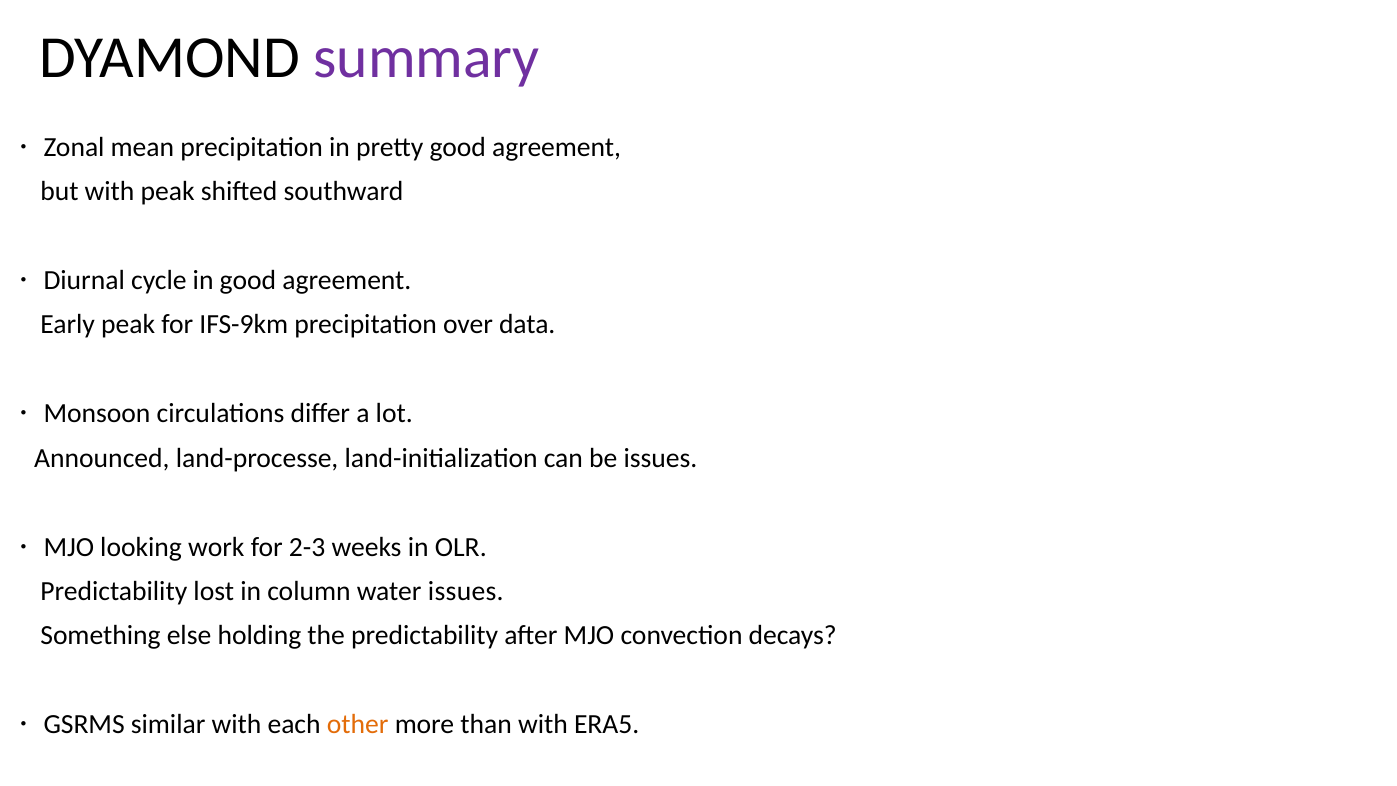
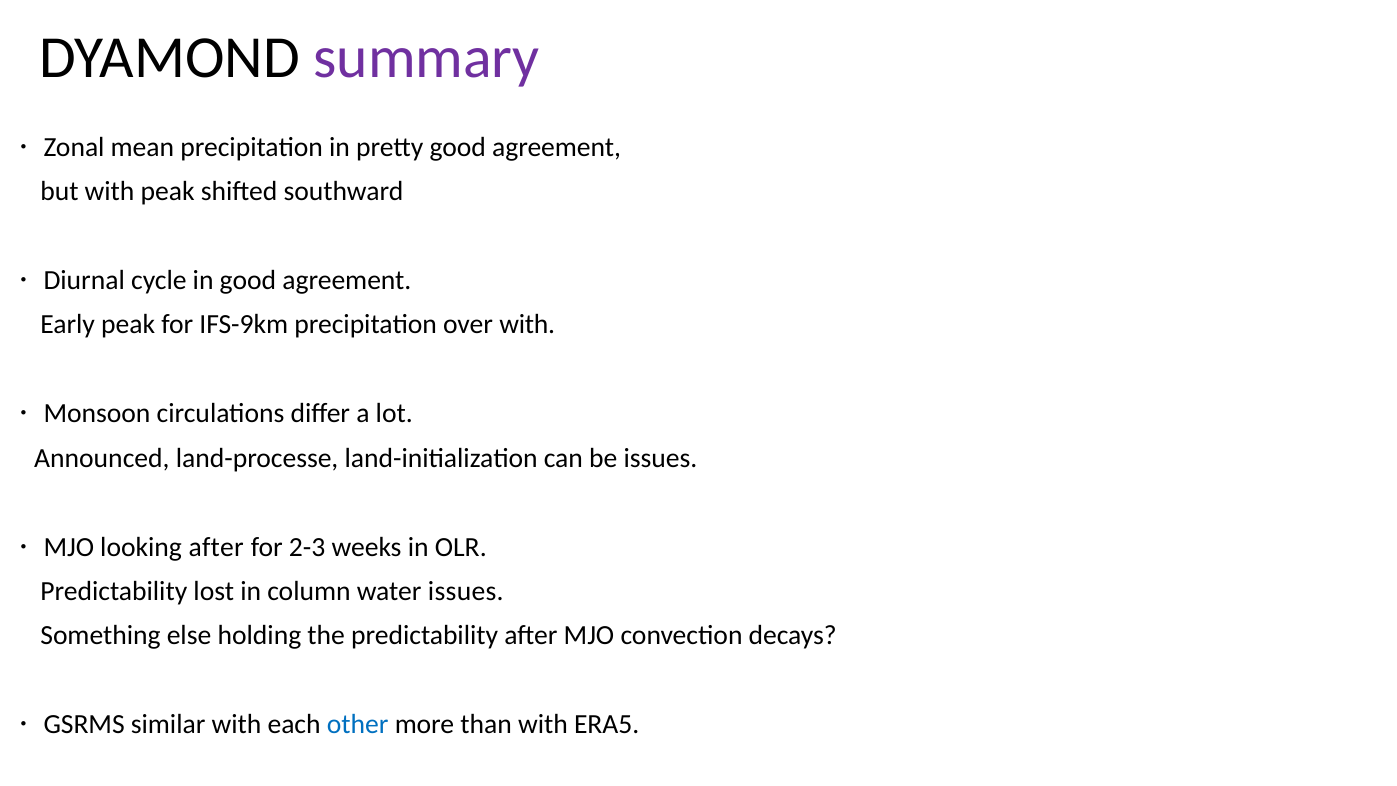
over data: data -> with
looking work: work -> after
other colour: orange -> blue
